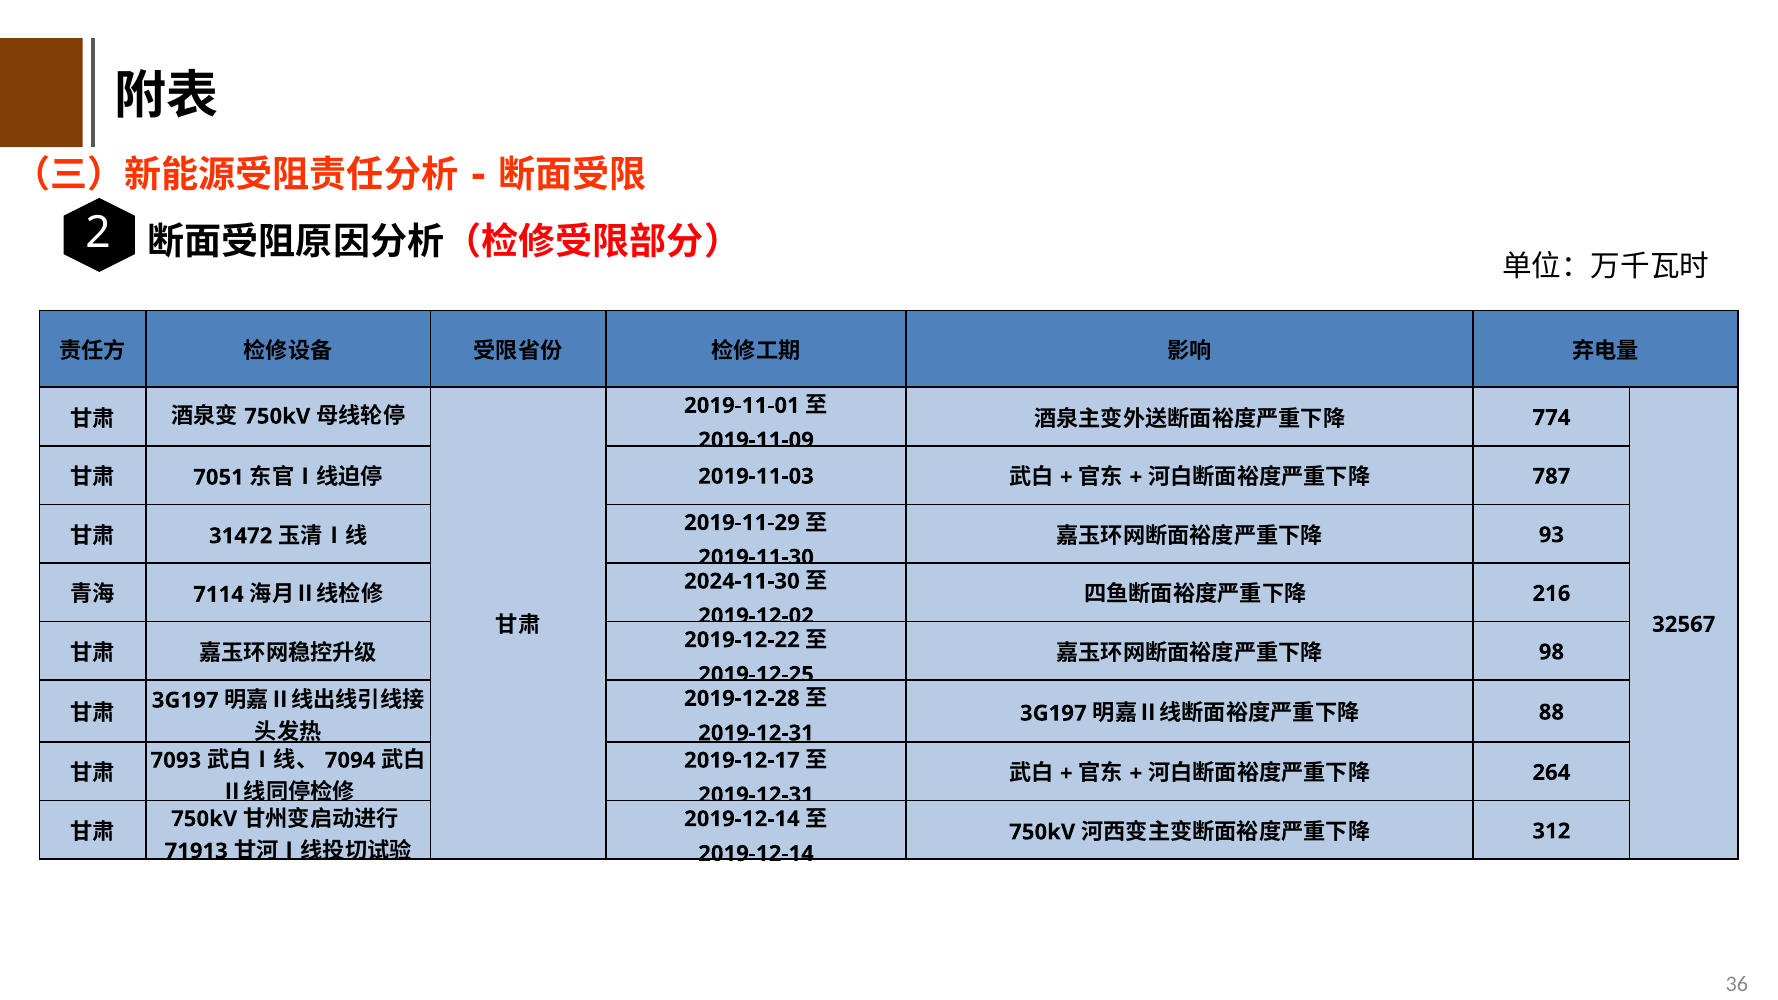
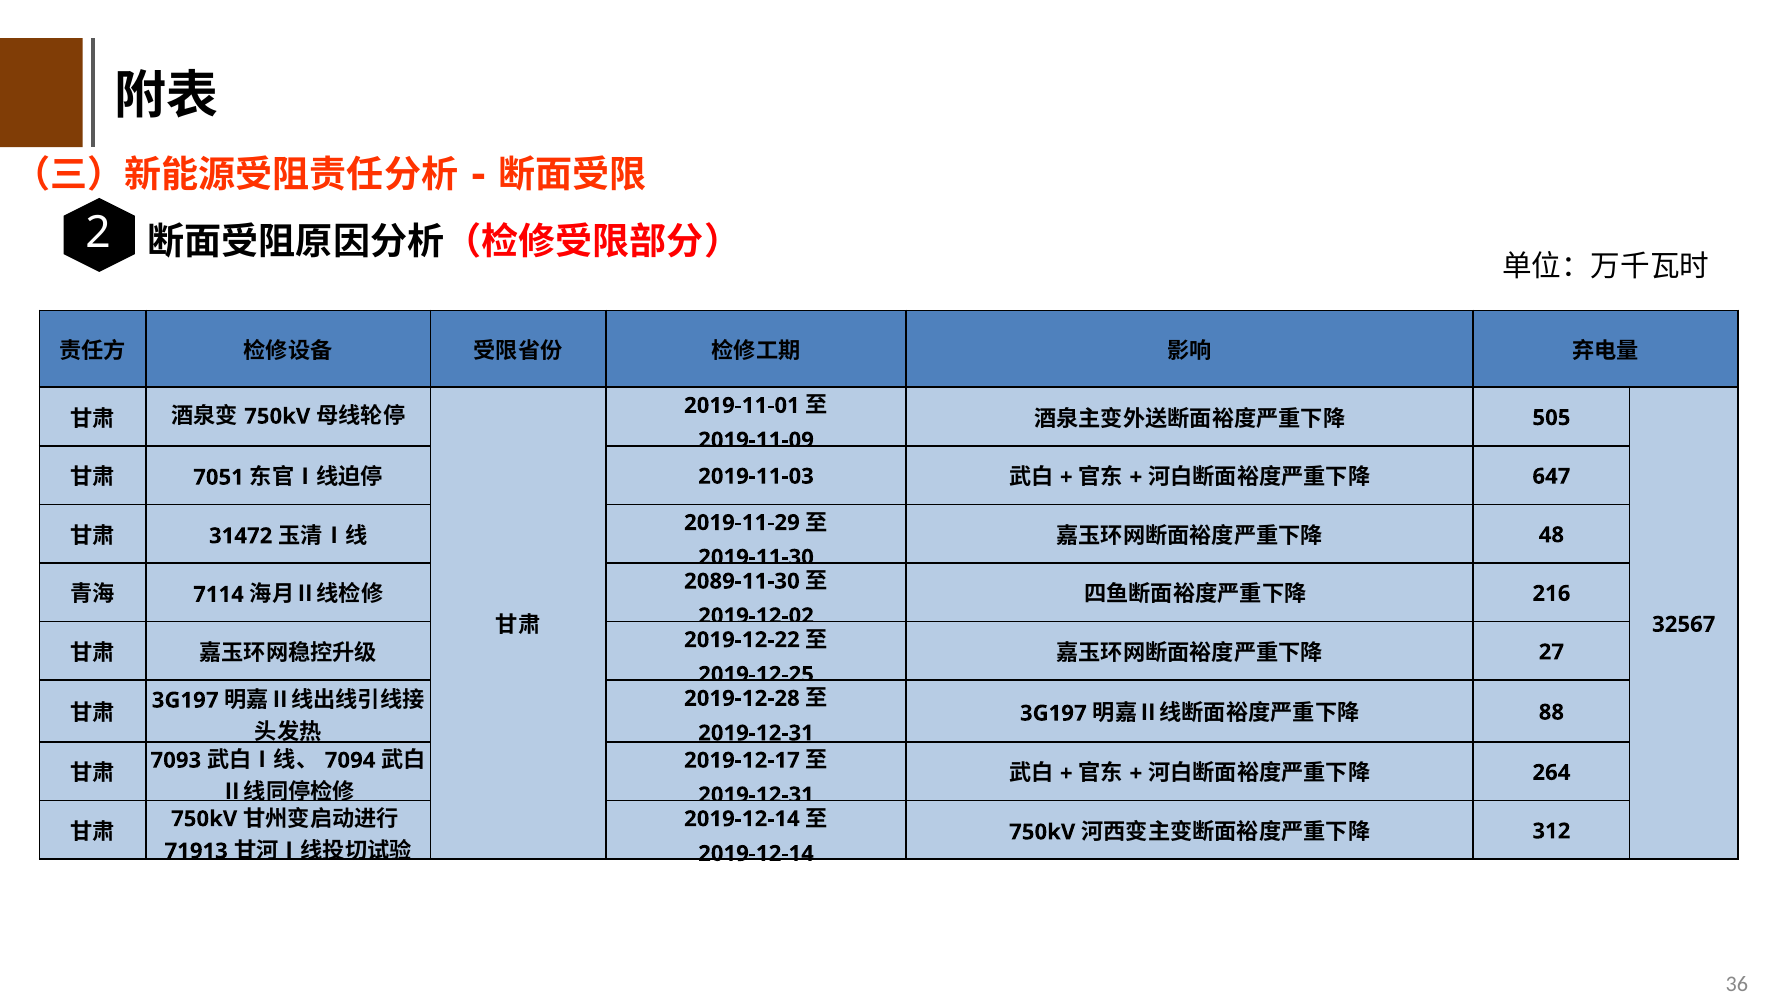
774: 774 -> 505
787: 787 -> 647
93: 93 -> 48
2024-11-30: 2024-11-30 -> 2089-11-30
98: 98 -> 27
